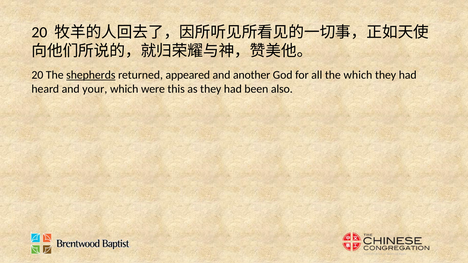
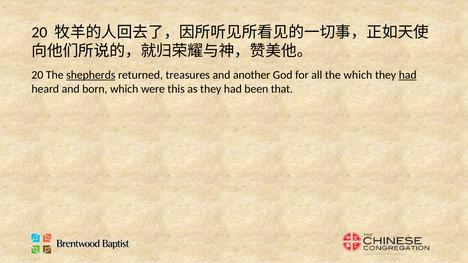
appeared: appeared -> treasures
had at (408, 75) underline: none -> present
your: your -> born
also: also -> that
